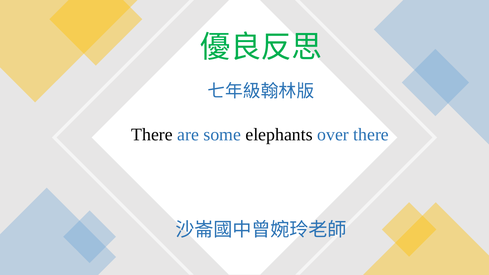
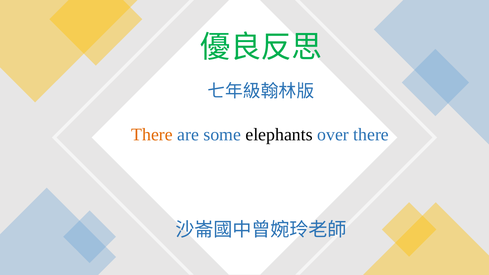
There at (152, 135) colour: black -> orange
